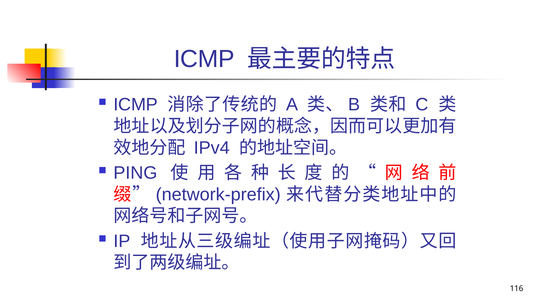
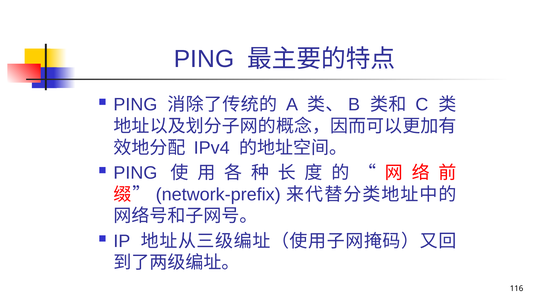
ICMP at (204, 59): ICMP -> PING
ICMP at (136, 105): ICMP -> PING
